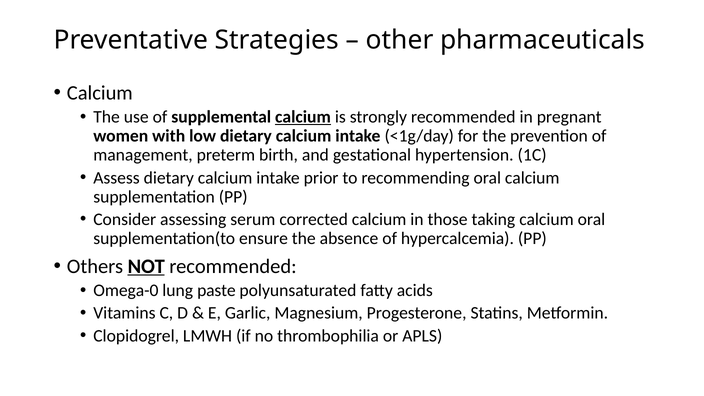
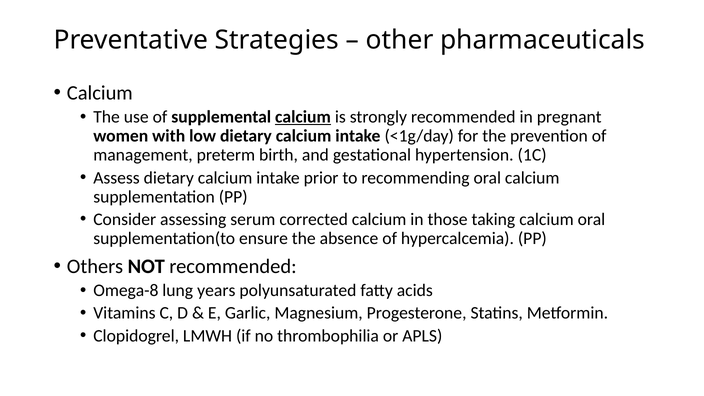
NOT underline: present -> none
Omega-0: Omega-0 -> Omega-8
paste: paste -> years
